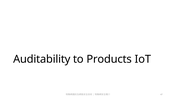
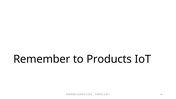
Auditability: Auditability -> Remember
